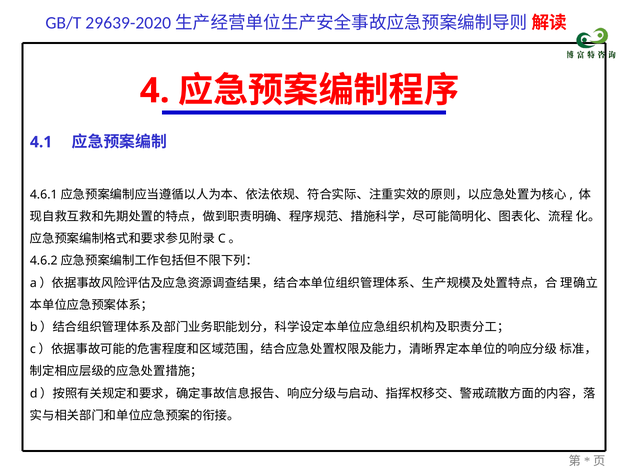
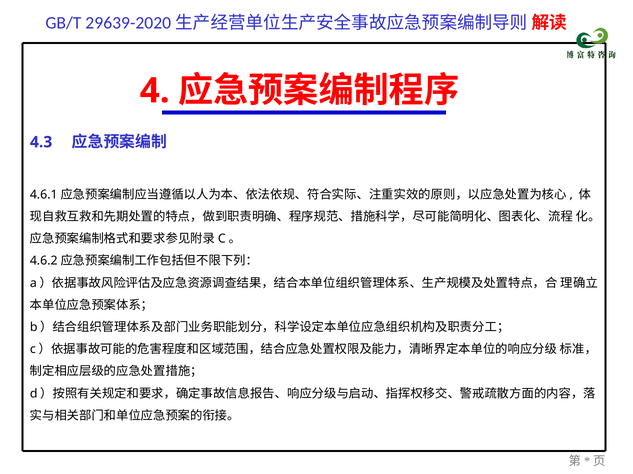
4.1: 4.1 -> 4.3
